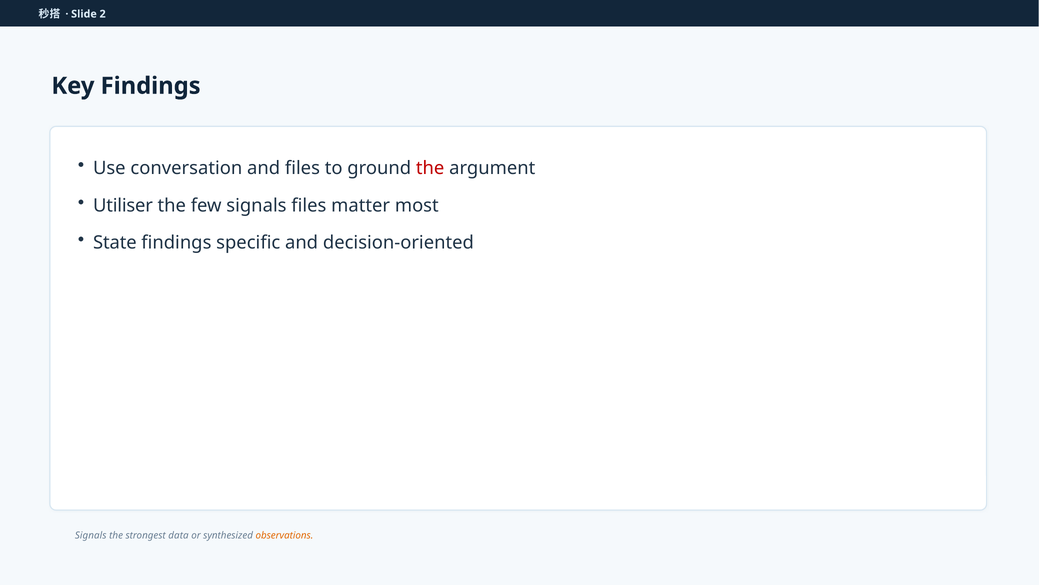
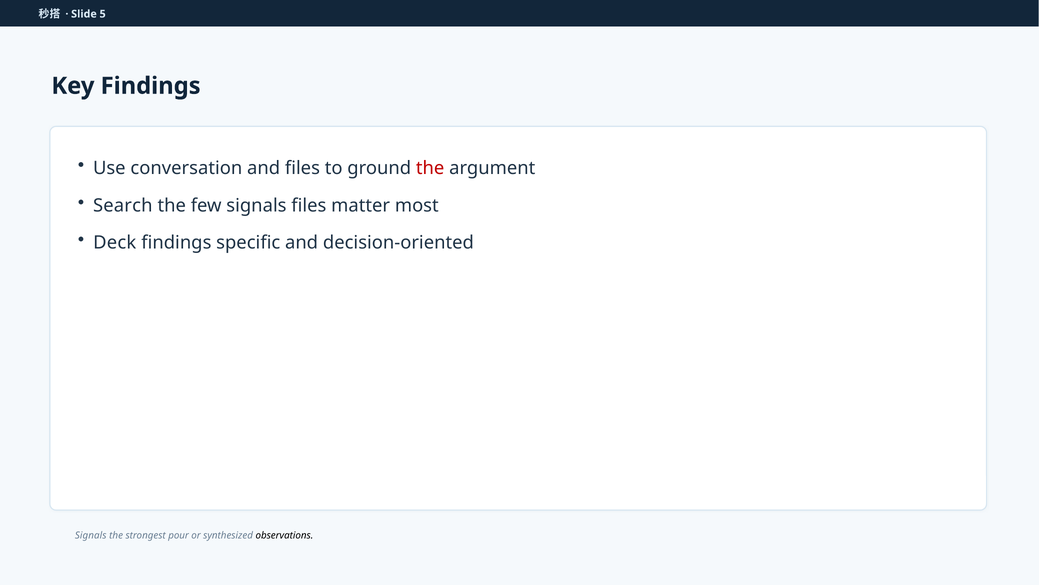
2: 2 -> 5
Utiliser: Utiliser -> Search
State: State -> Deck
data: data -> pour
observations colour: orange -> black
